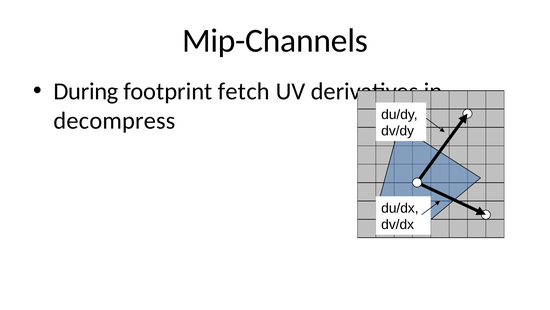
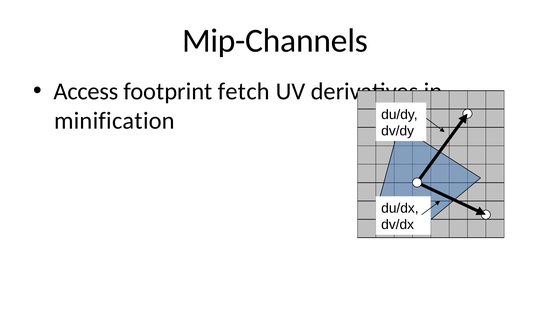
During: During -> Access
decompress: decompress -> minification
